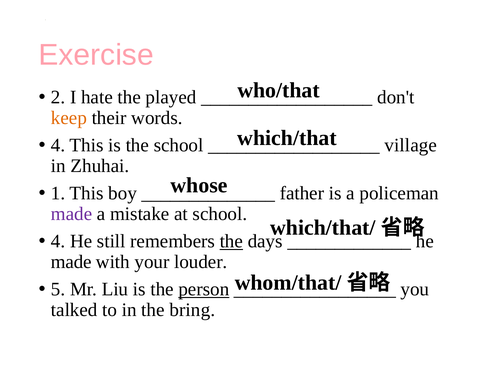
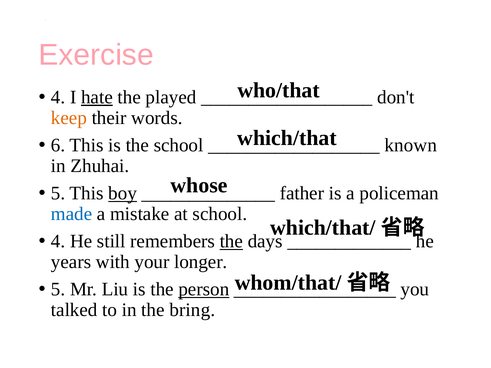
2 at (58, 97): 2 -> 4
hate underline: none -> present
4 at (58, 145): 4 -> 6
village: village -> known
1 at (58, 193): 1 -> 5
boy underline: none -> present
made at (72, 214) colour: purple -> blue
made at (71, 262): made -> years
louder: louder -> longer
